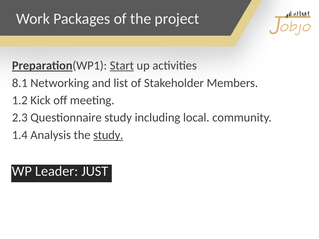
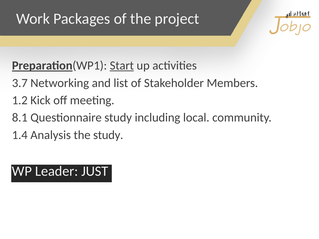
8.1: 8.1 -> 3.7
2.3: 2.3 -> 8.1
study at (108, 135) underline: present -> none
